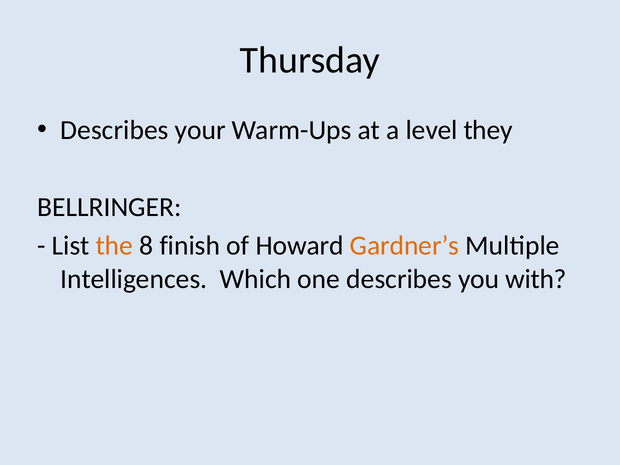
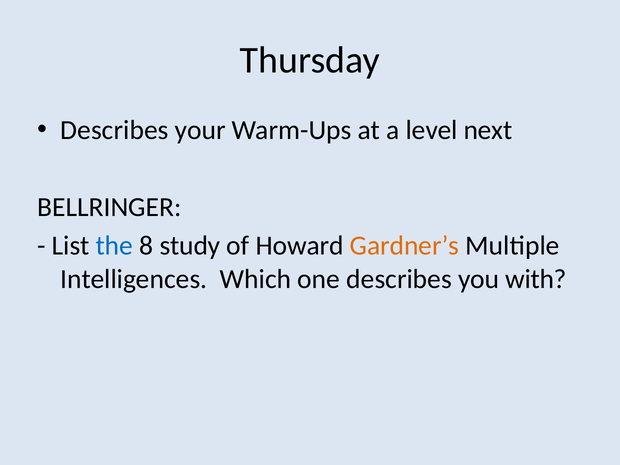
they: they -> next
the colour: orange -> blue
finish: finish -> study
